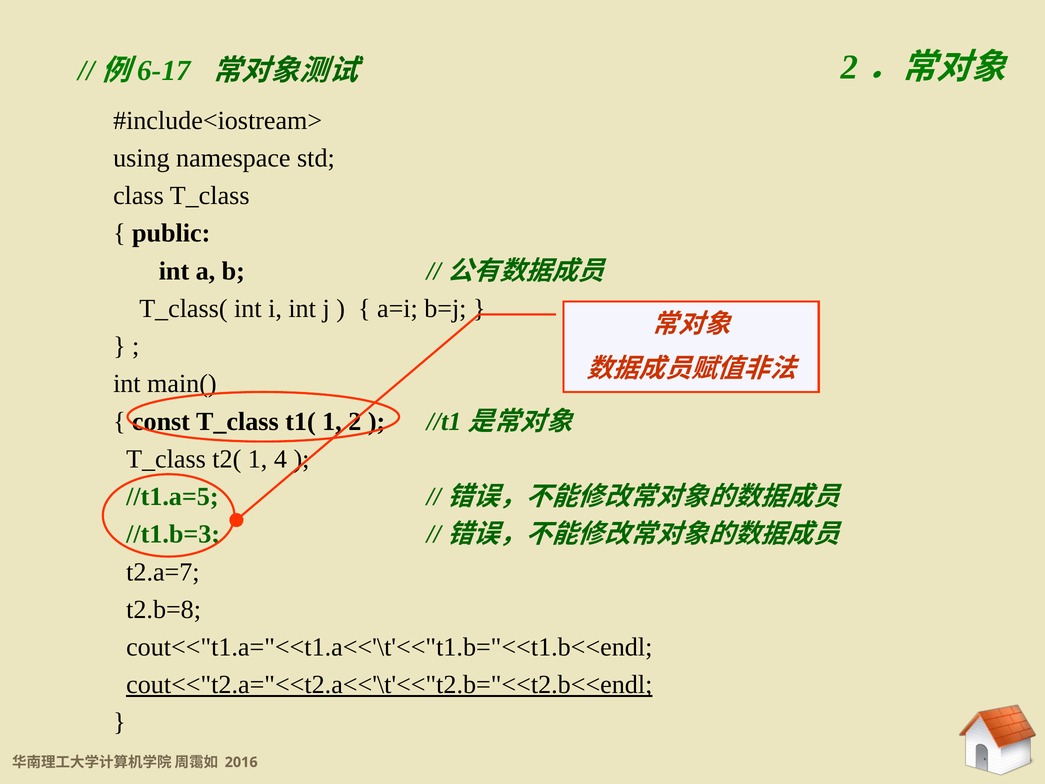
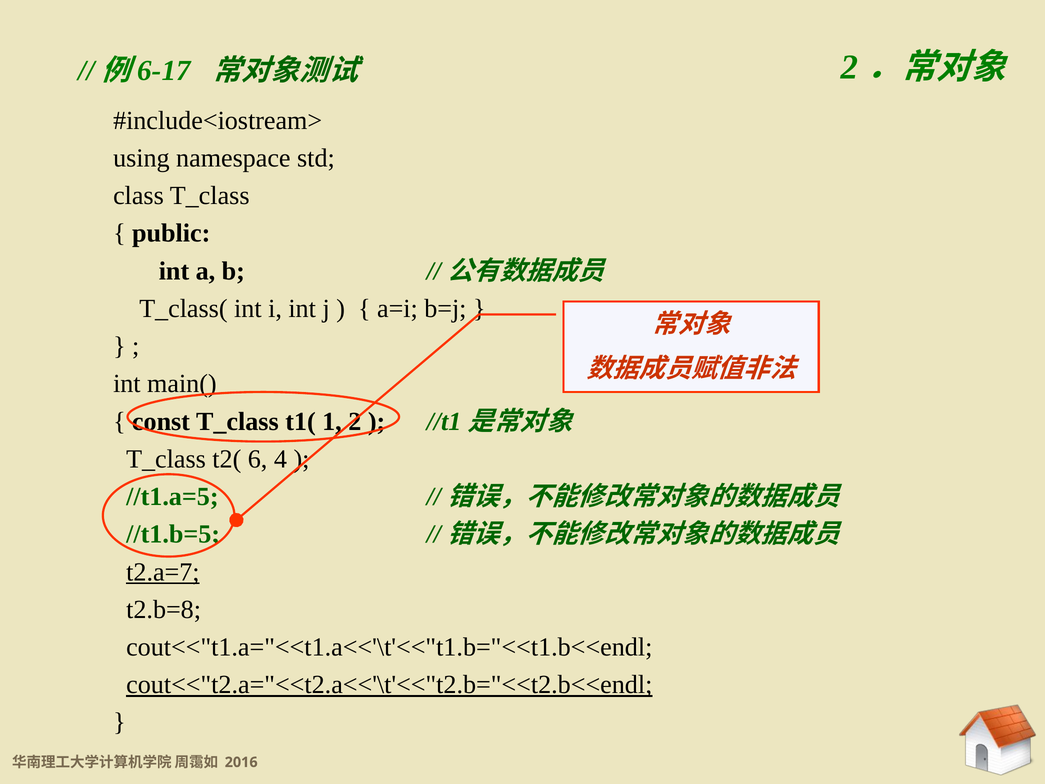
t2( 1: 1 -> 6
//t1.b=3: //t1.b=3 -> //t1.b=5
t2.a=7 underline: none -> present
